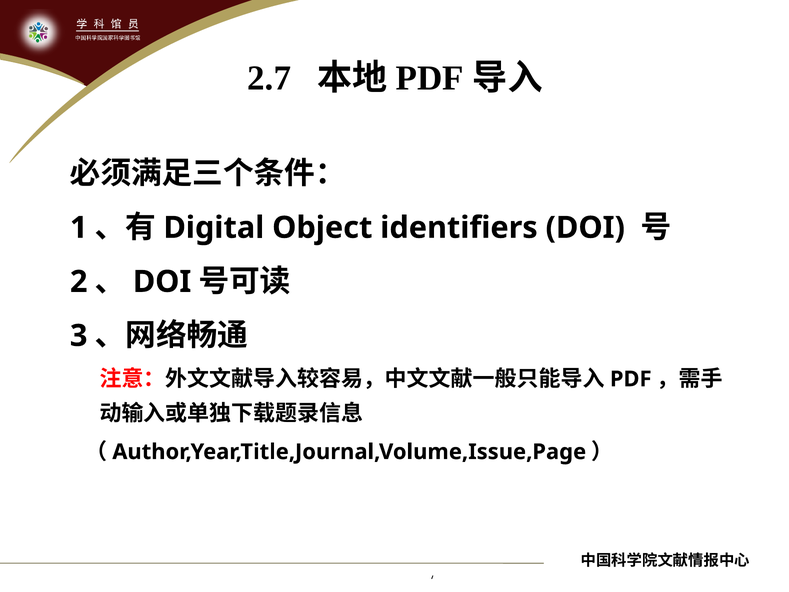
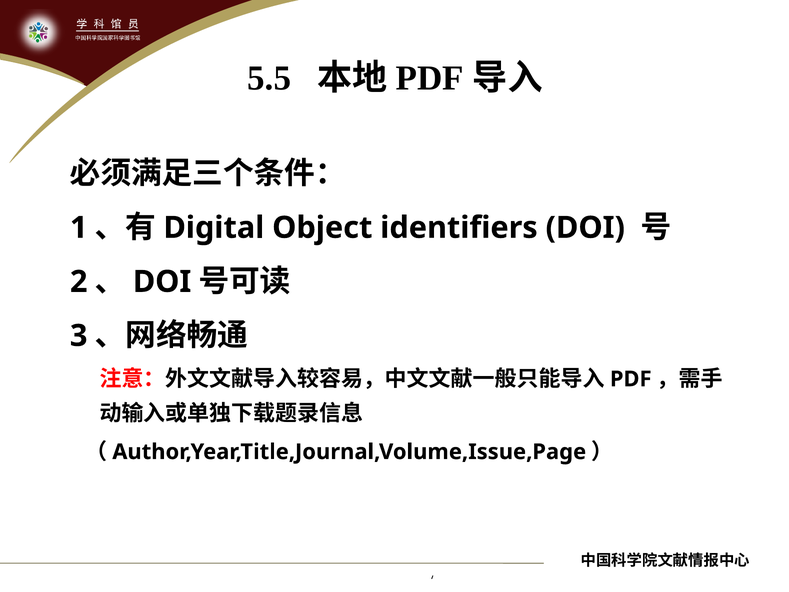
2.7: 2.7 -> 5.5
